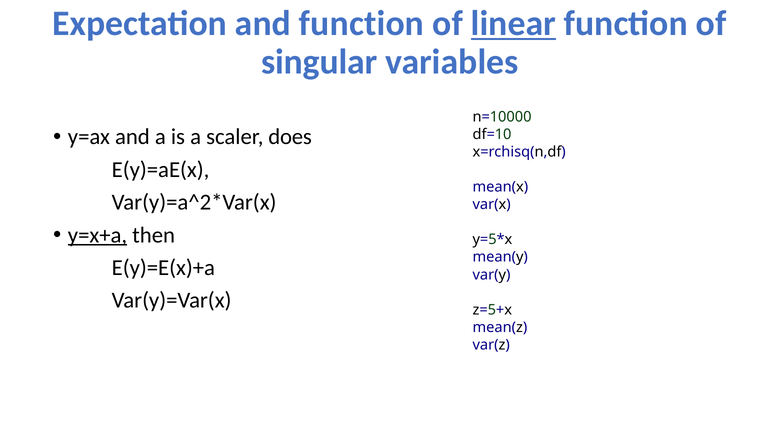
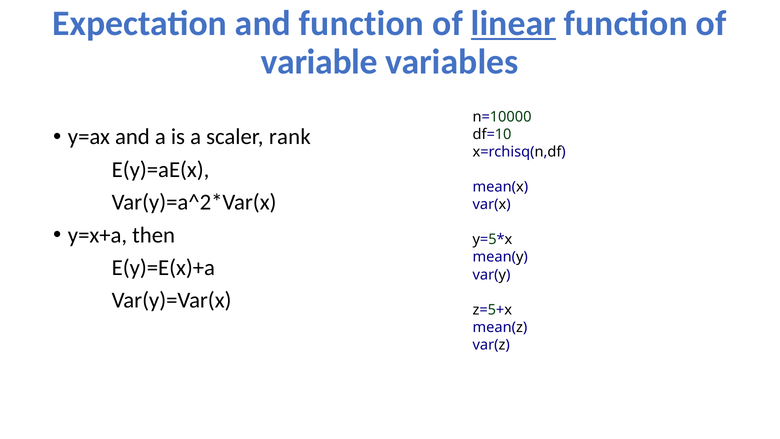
singular: singular -> variable
does: does -> rank
y=x+a underline: present -> none
